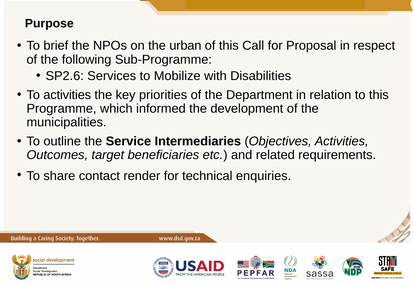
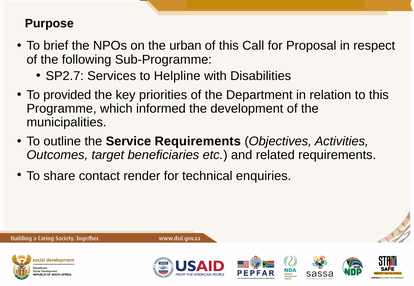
SP2.6: SP2.6 -> SP2.7
Mobilize: Mobilize -> Helpline
To activities: activities -> provided
Service Intermediaries: Intermediaries -> Requirements
